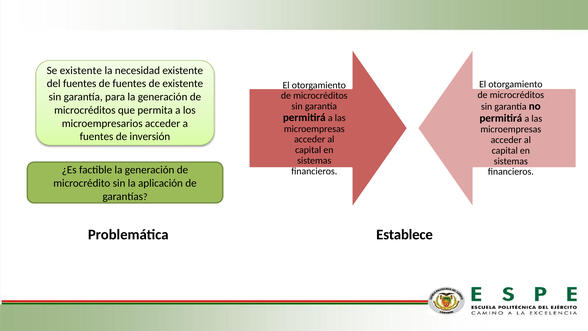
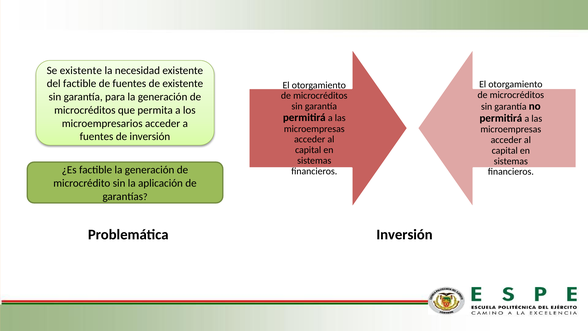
del fuentes: fuentes -> factible
Establece at (405, 234): Establece -> Inversión
